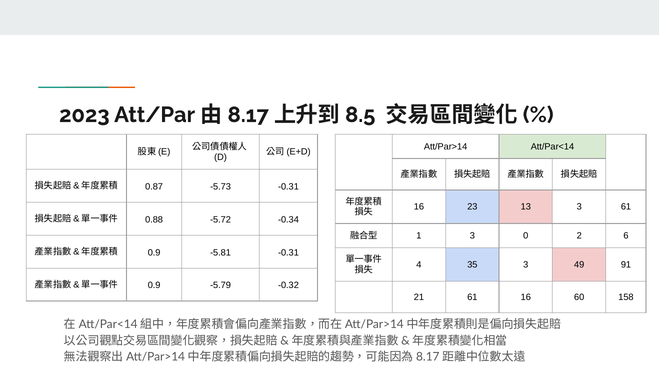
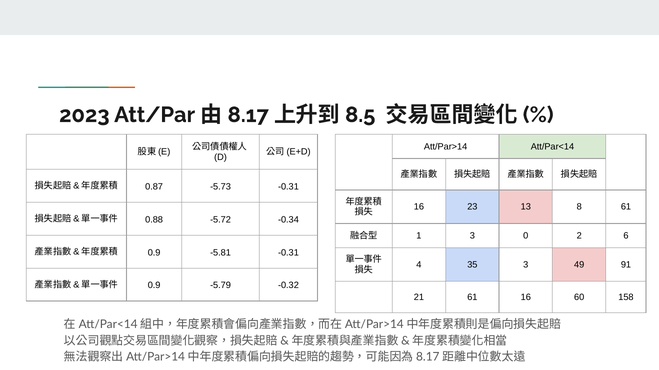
13 3: 3 -> 8
